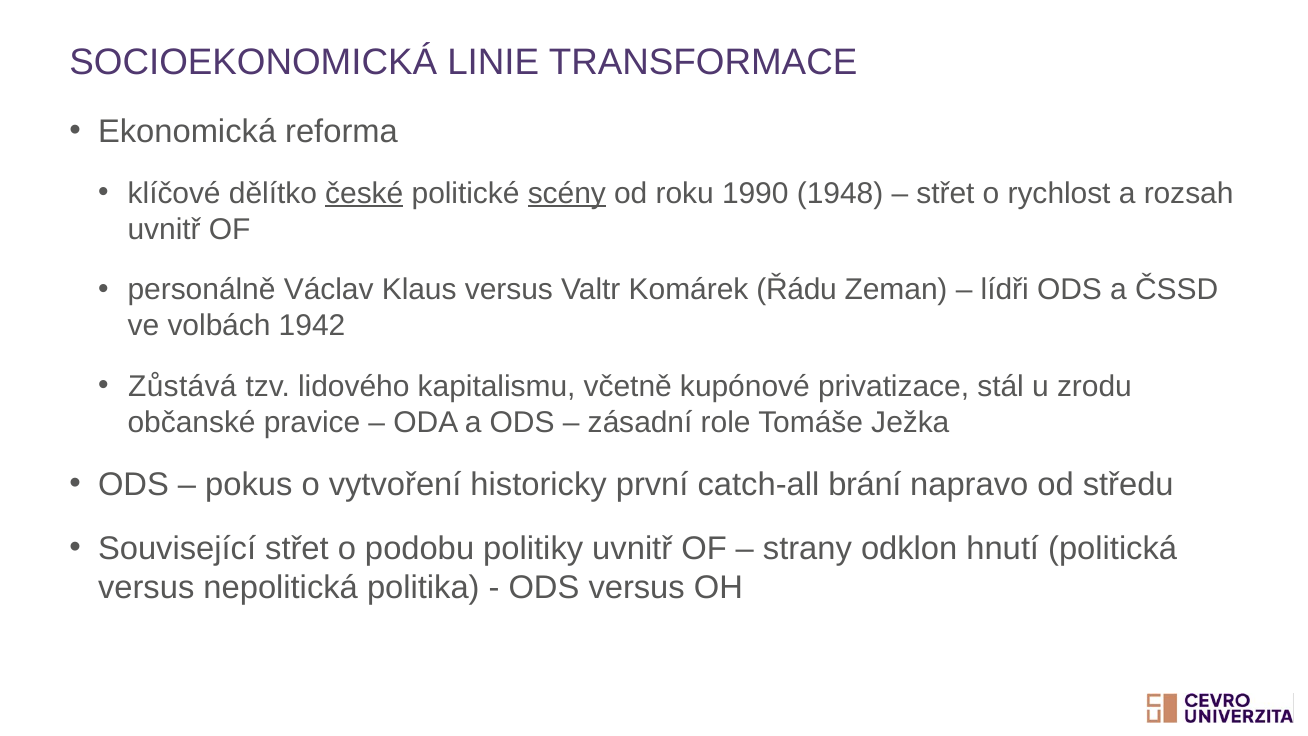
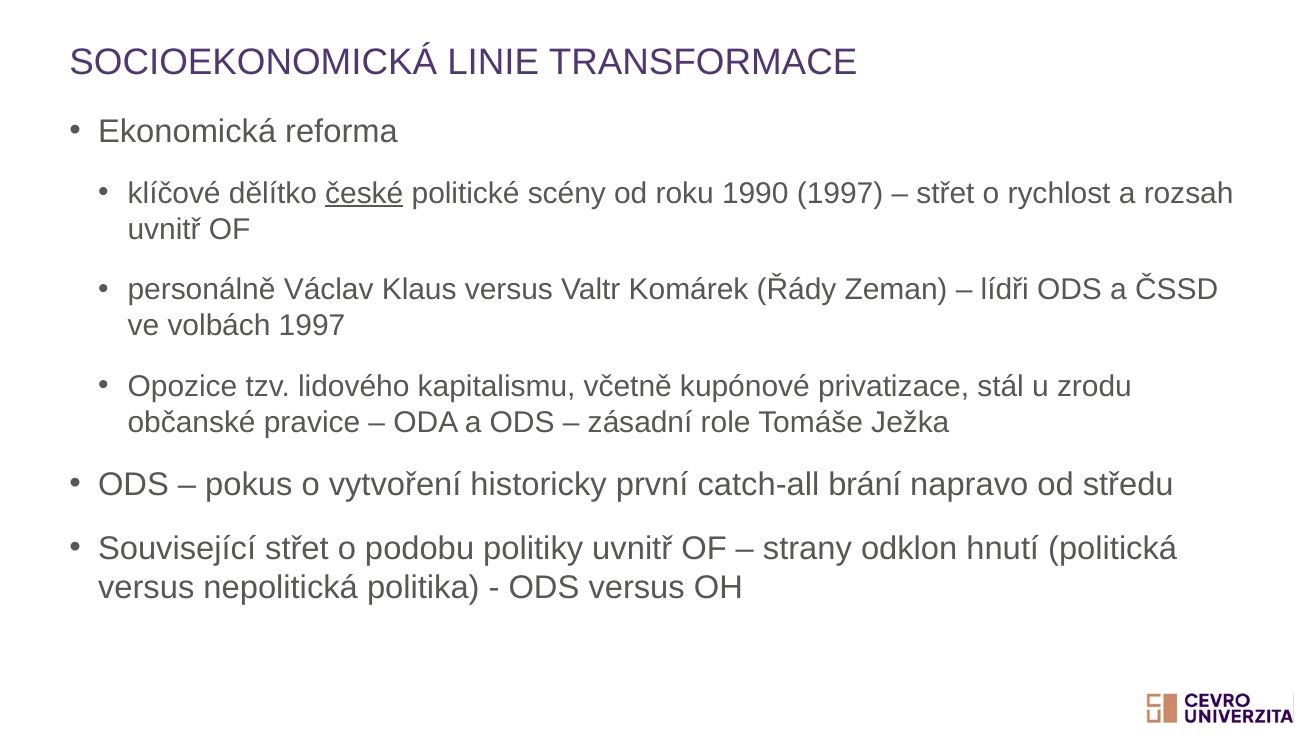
scény underline: present -> none
1990 1948: 1948 -> 1997
Řádu: Řádu -> Řády
volbách 1942: 1942 -> 1997
Zůstává: Zůstává -> Opozice
